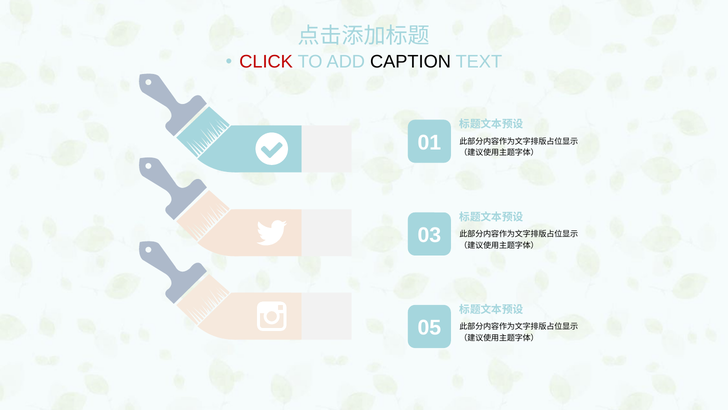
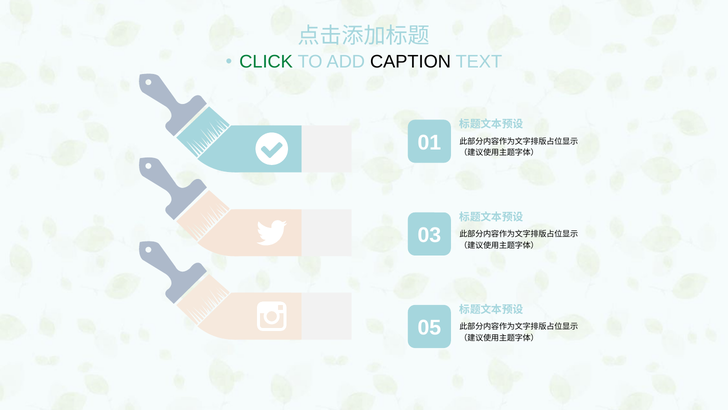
CLICK colour: red -> green
